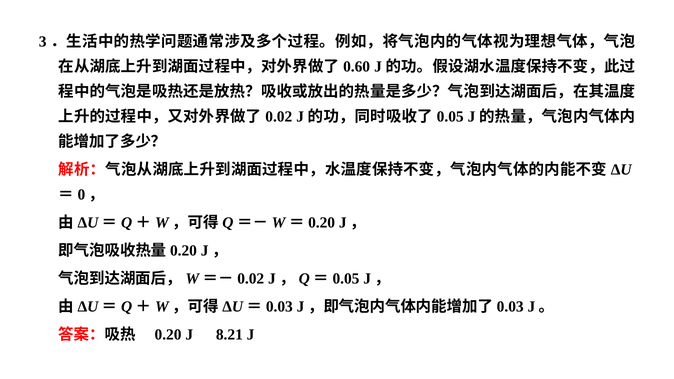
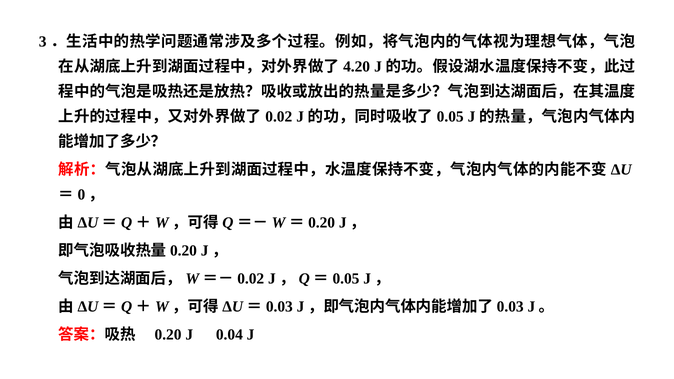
0.60: 0.60 -> 4.20
8.21: 8.21 -> 0.04
